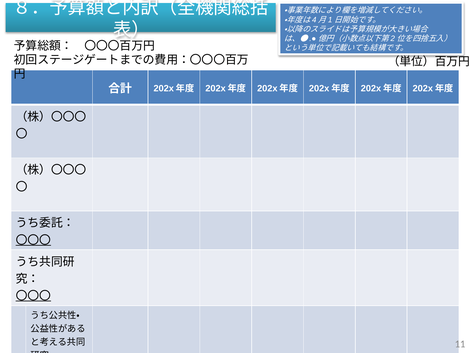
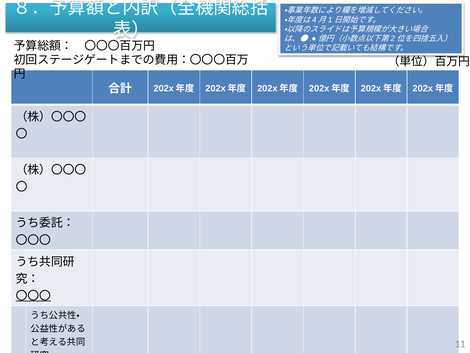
〇〇〇 at (33, 240) underline: present -> none
